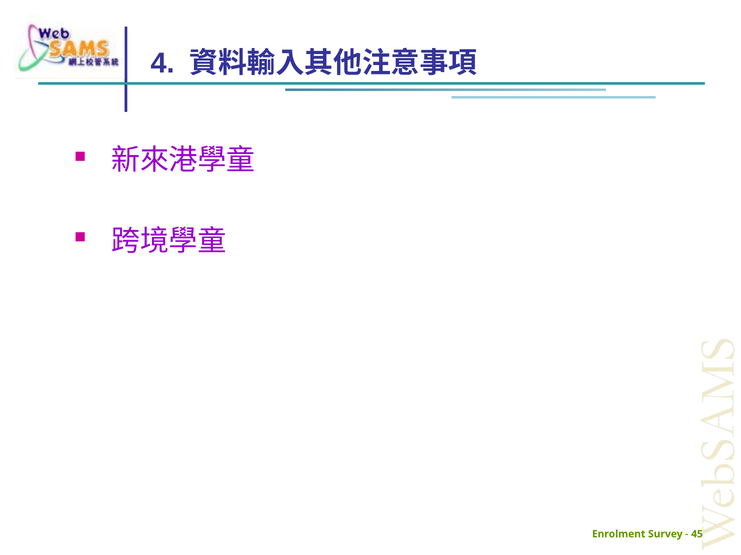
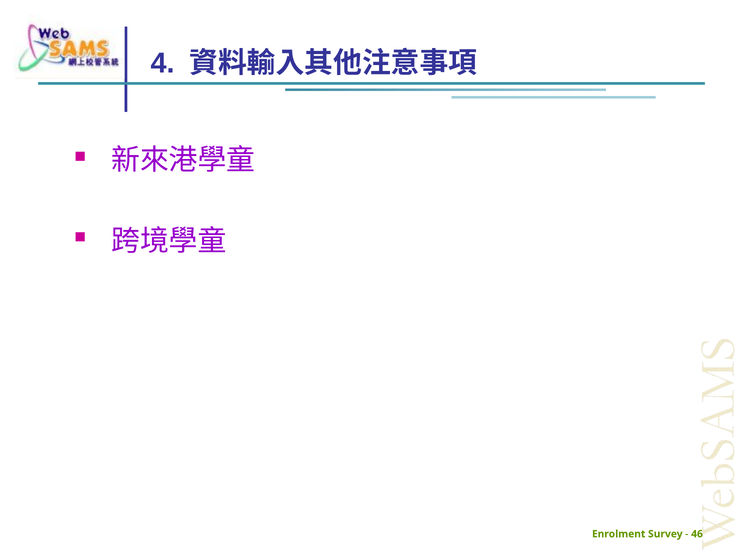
45: 45 -> 46
